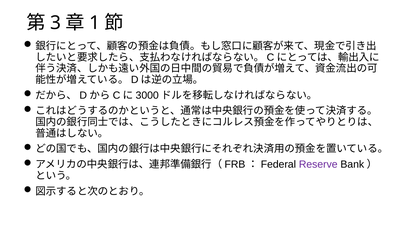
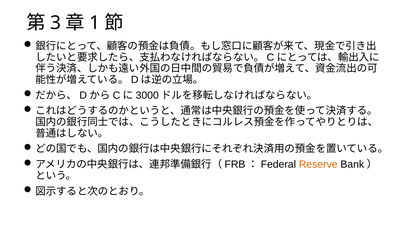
Reserve colour: purple -> orange
